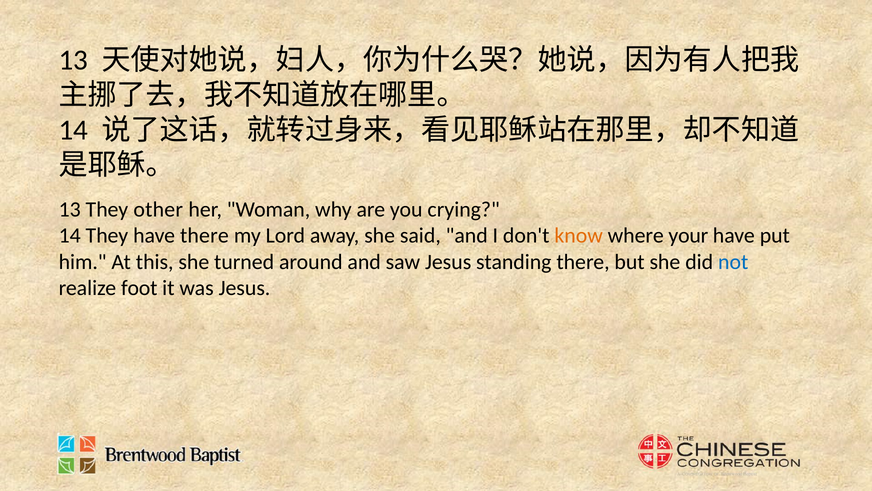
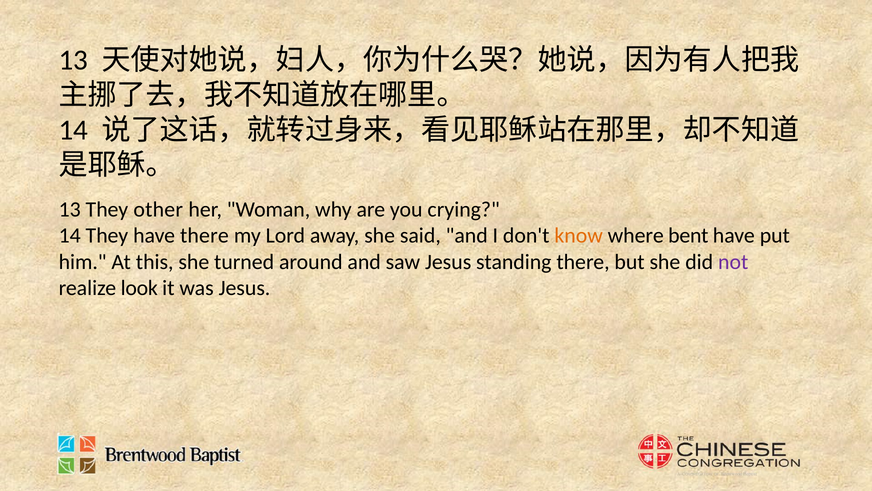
your: your -> bent
not colour: blue -> purple
foot: foot -> look
